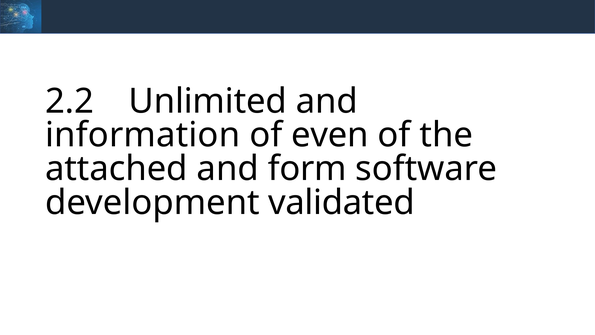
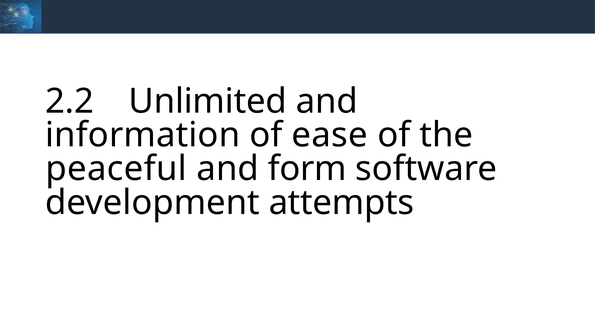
even: even -> ease
attached: attached -> peaceful
validated: validated -> attempts
